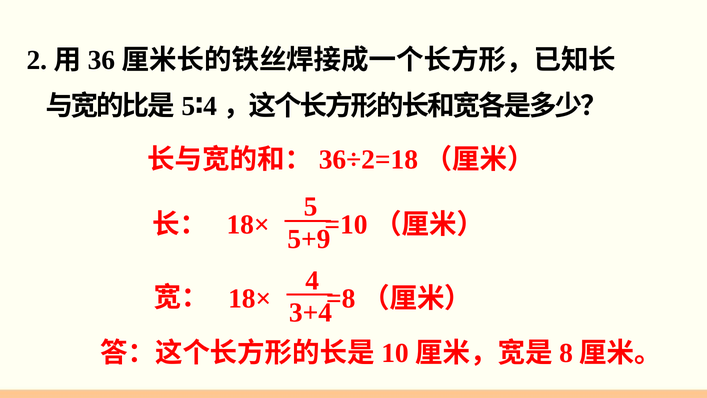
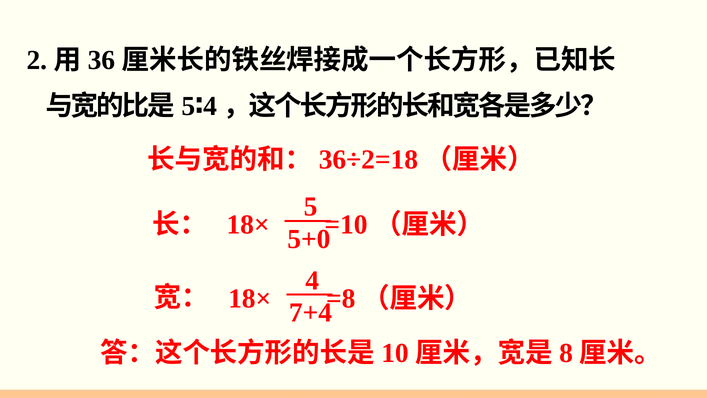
5+9: 5+9 -> 5+0
3+4: 3+4 -> 7+4
